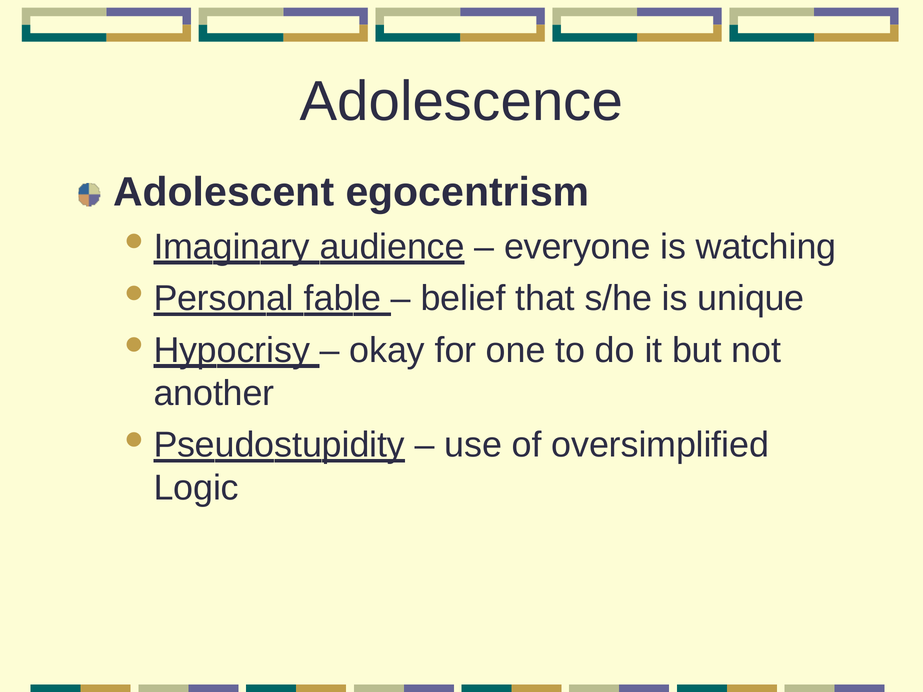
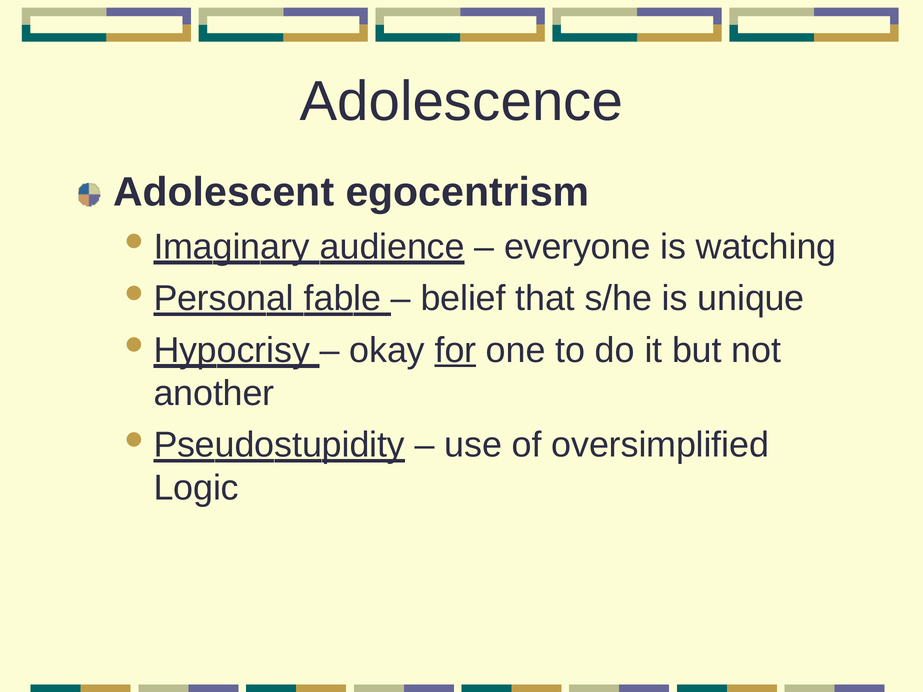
for underline: none -> present
